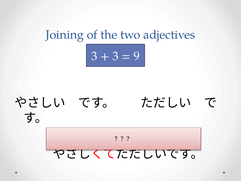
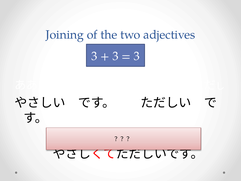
9 at (137, 56): 9 -> 3
